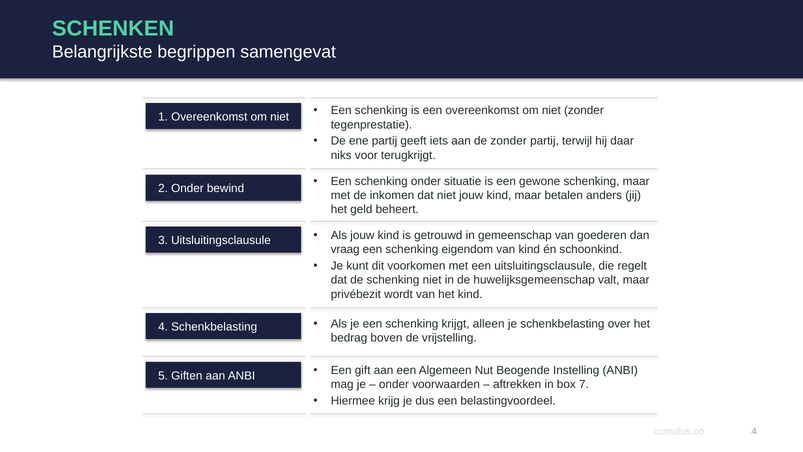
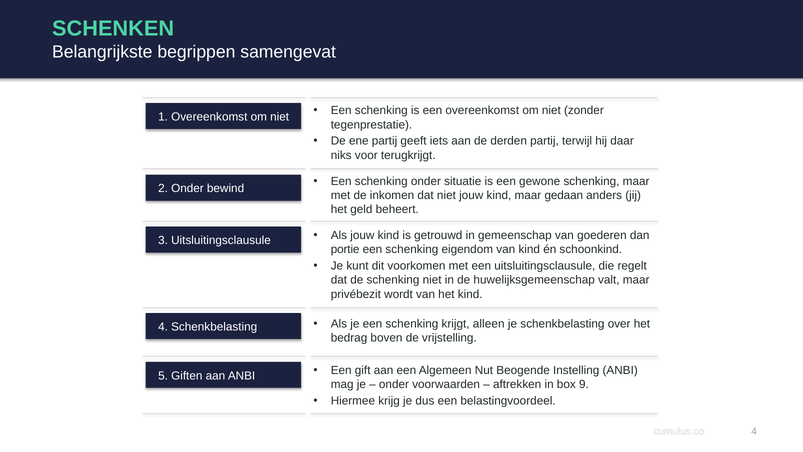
de zonder: zonder -> derden
betalen: betalen -> gedaan
vraag: vraag -> portie
7: 7 -> 9
